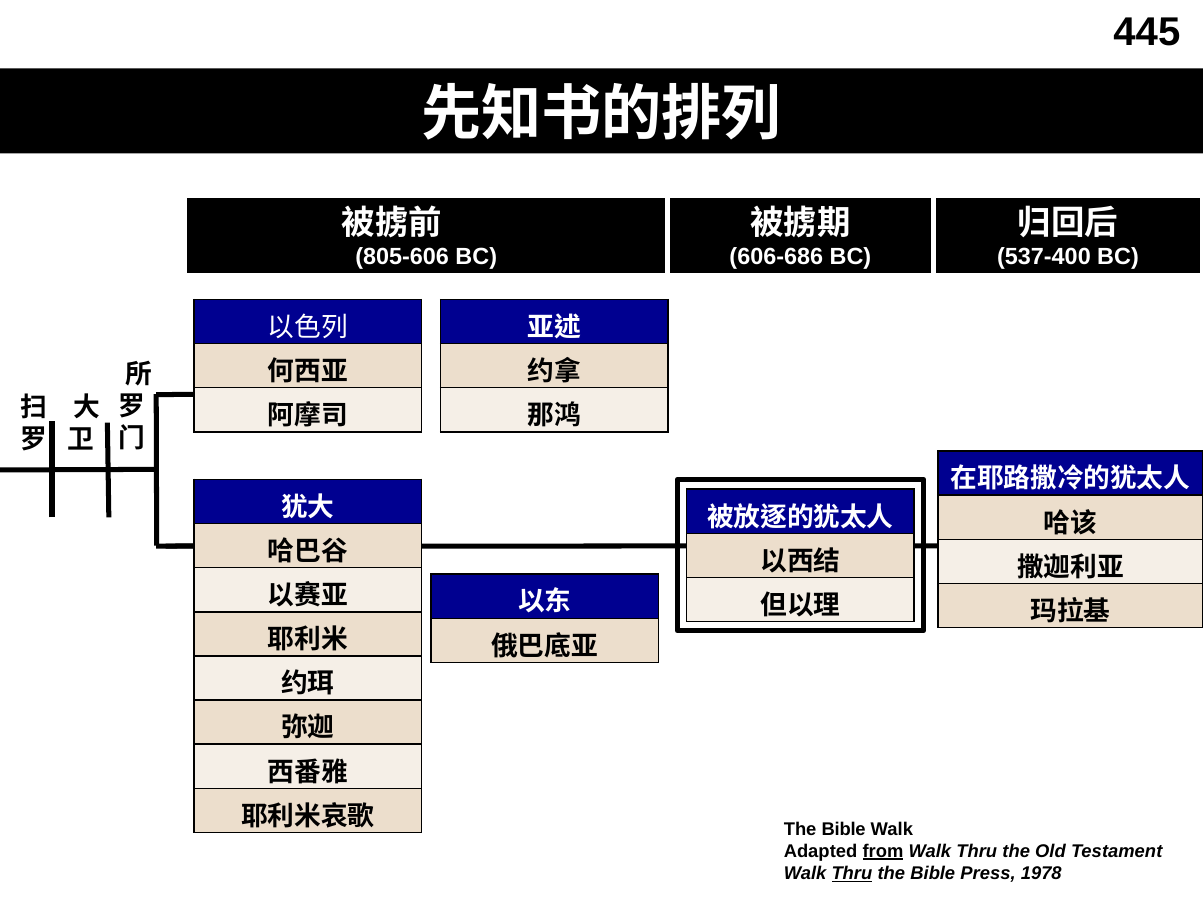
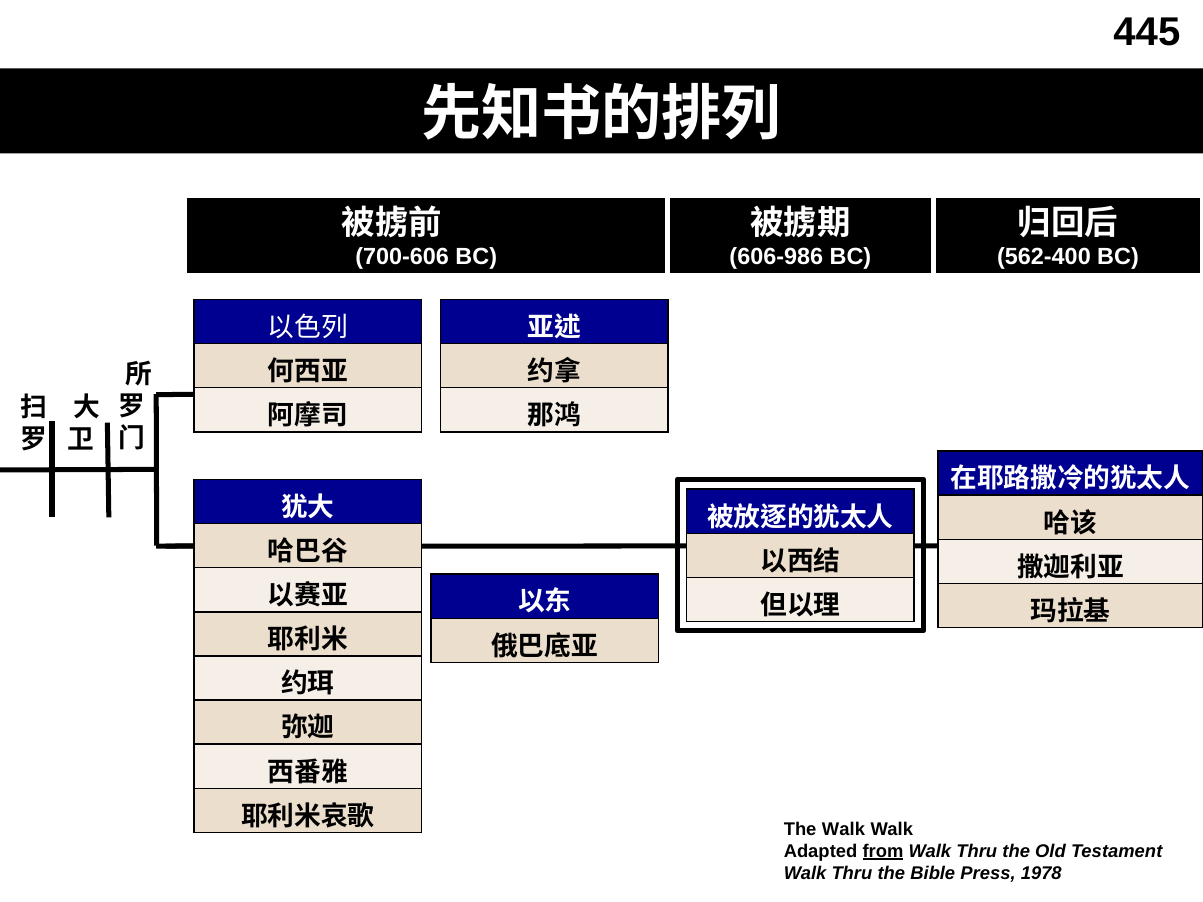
805-606: 805-606 -> 700-606
606-686: 606-686 -> 606-986
537-400: 537-400 -> 562-400
Bible at (844, 829): Bible -> Walk
Thru at (852, 873) underline: present -> none
